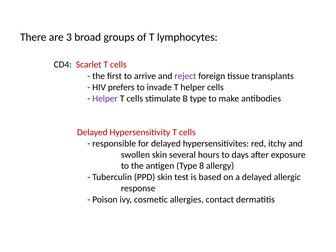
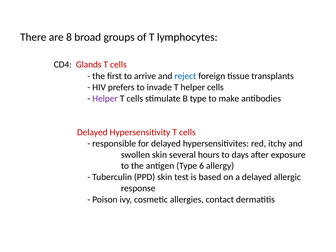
3: 3 -> 8
Scarlet: Scarlet -> Glands
reject colour: purple -> blue
8: 8 -> 6
